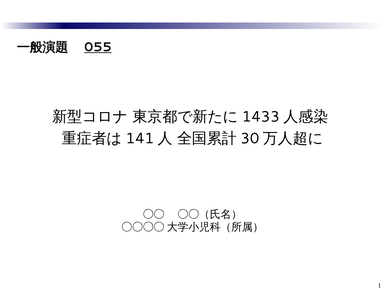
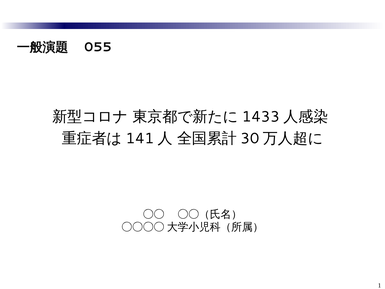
055 underline: present -> none
